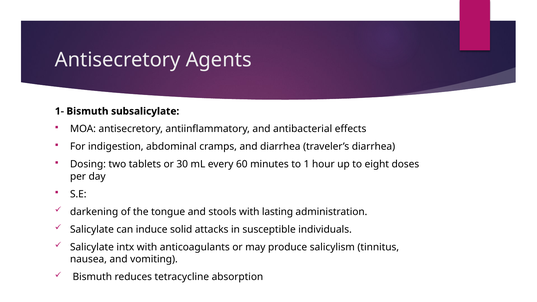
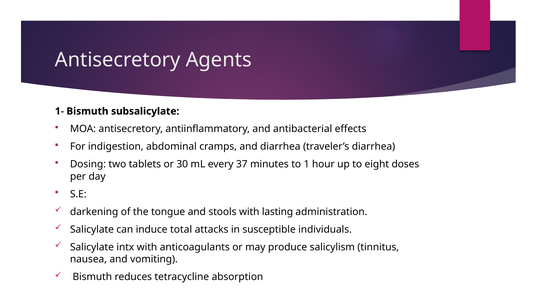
60: 60 -> 37
solid: solid -> total
